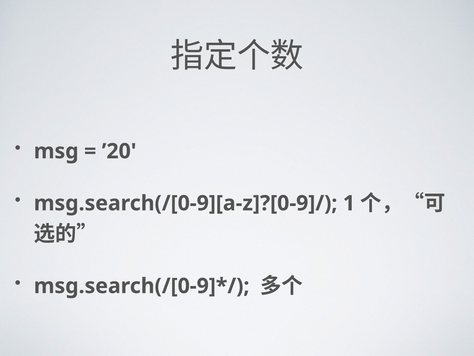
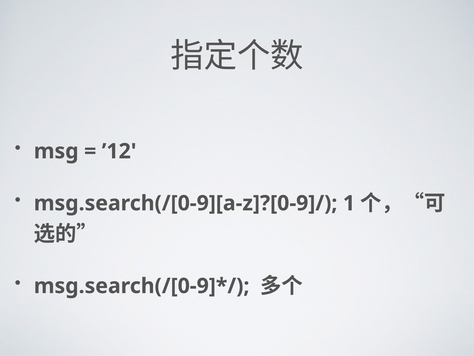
’20: ’20 -> ’12
